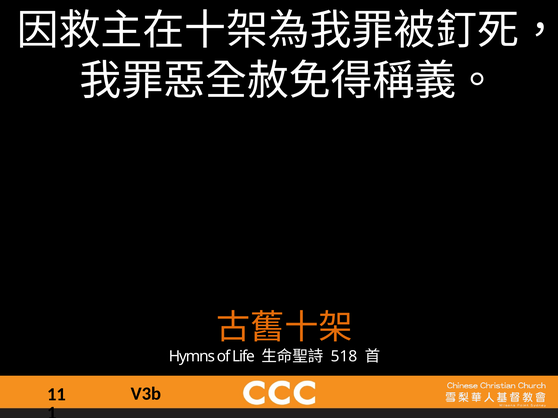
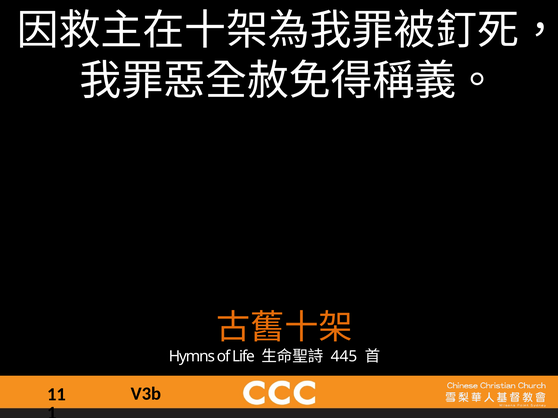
518: 518 -> 445
